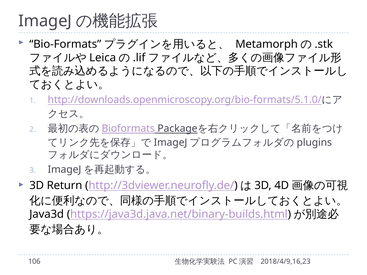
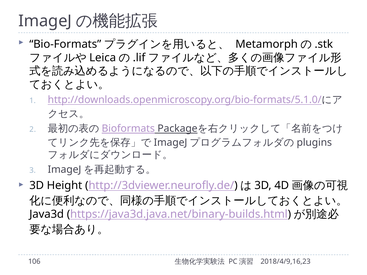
Return: Return -> Height
